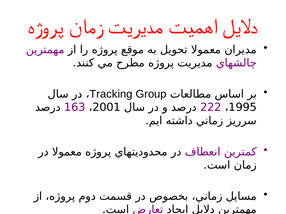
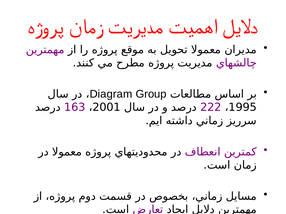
Tracking: Tracking -> Diagram
